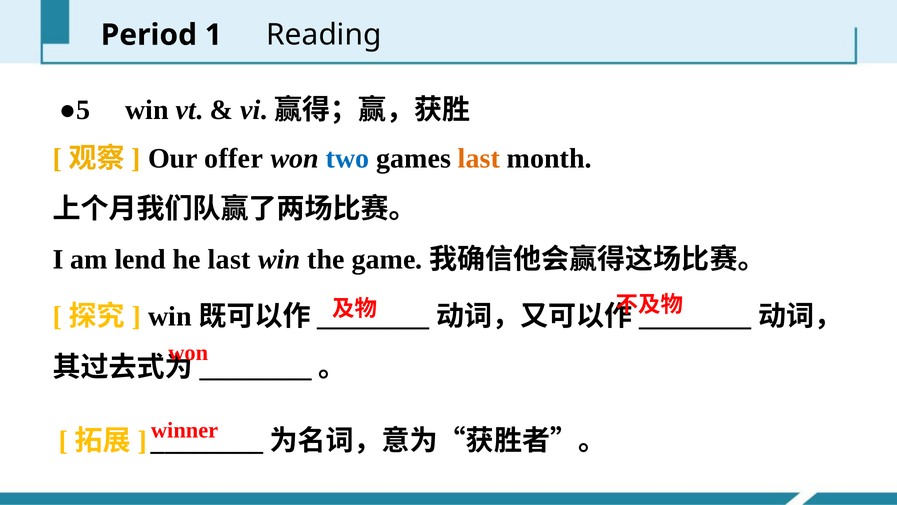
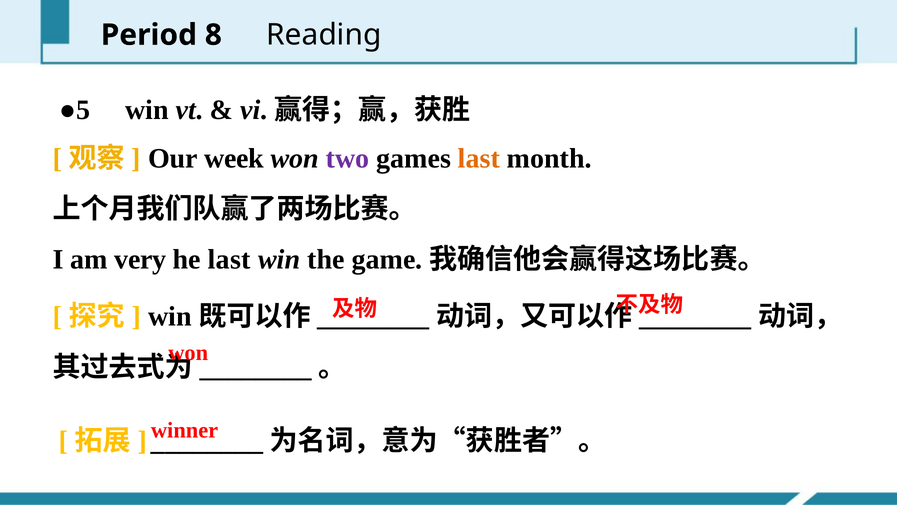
1: 1 -> 8
offer: offer -> week
two colour: blue -> purple
lend: lend -> very
